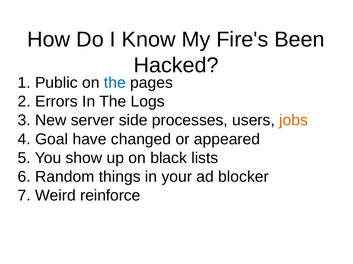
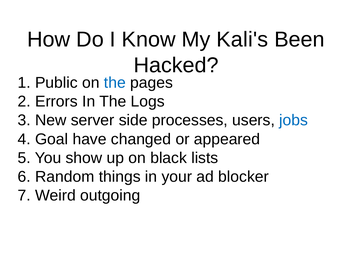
Fire's: Fire's -> Kali's
jobs colour: orange -> blue
reinforce: reinforce -> outgoing
